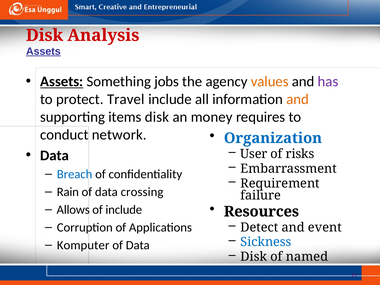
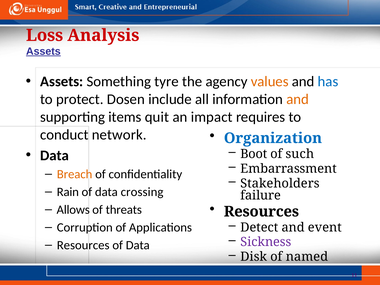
Disk at (45, 35): Disk -> Loss
Assets at (62, 81) underline: present -> none
jobs: jobs -> tyre
has colour: purple -> blue
Travel: Travel -> Dosen
items disk: disk -> quit
money: money -> impact
User: User -> Boot
risks: risks -> such
Breach colour: blue -> orange
Requirement: Requirement -> Stakeholders
of include: include -> threats
Sickness colour: blue -> purple
Komputer at (83, 245): Komputer -> Resources
